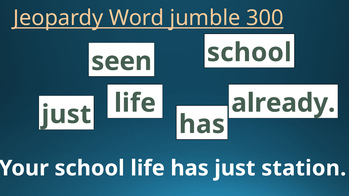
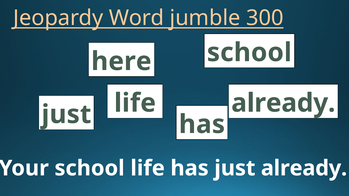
seen: seen -> here
just station: station -> already
